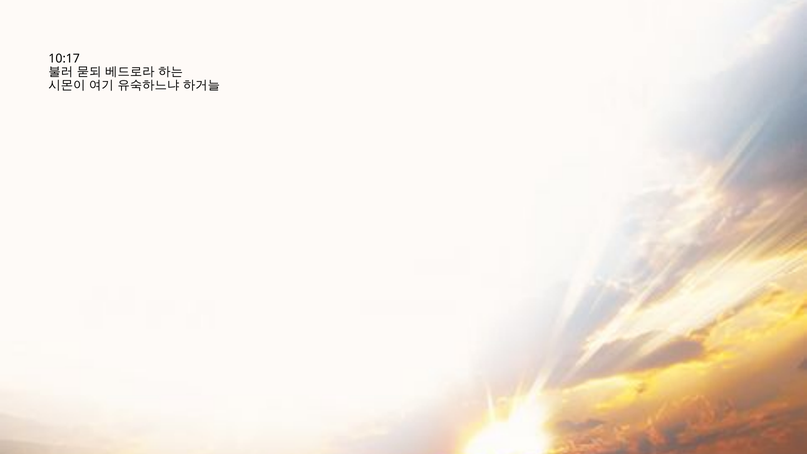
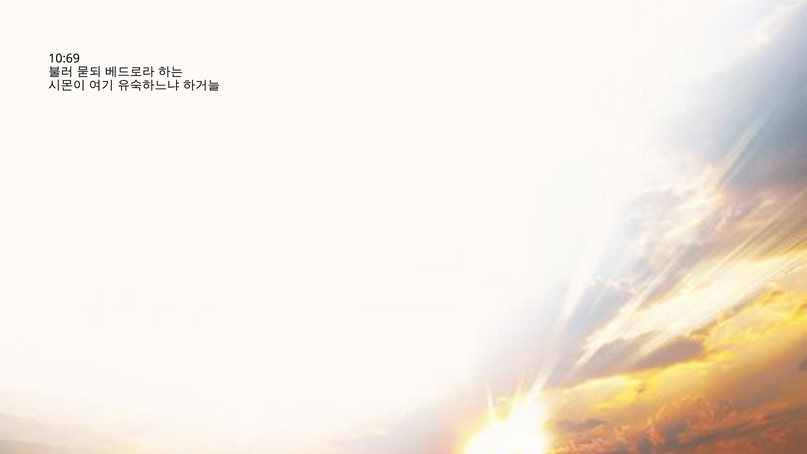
10:17: 10:17 -> 10:69
